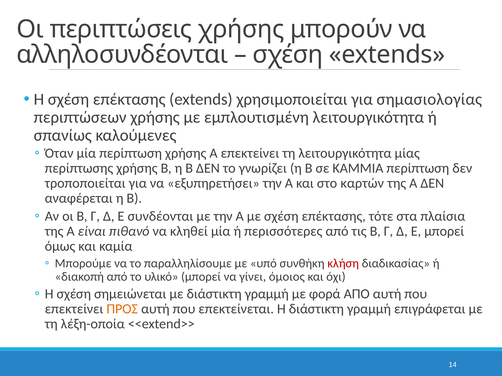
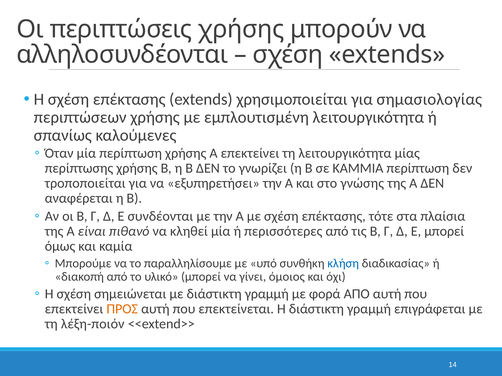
καρτών: καρτών -> γνώσης
κλήση colour: red -> blue
λέξη-οποία: λέξη-οποία -> λέξη-ποιόν
